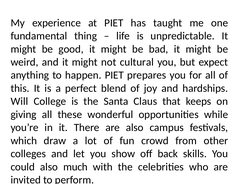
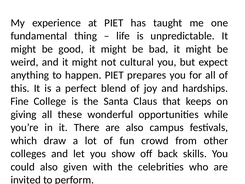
Will: Will -> Fine
much: much -> given
